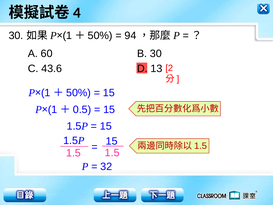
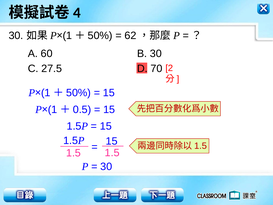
94: 94 -> 62
43.6: 43.6 -> 27.5
13: 13 -> 70
32 at (106, 166): 32 -> 30
